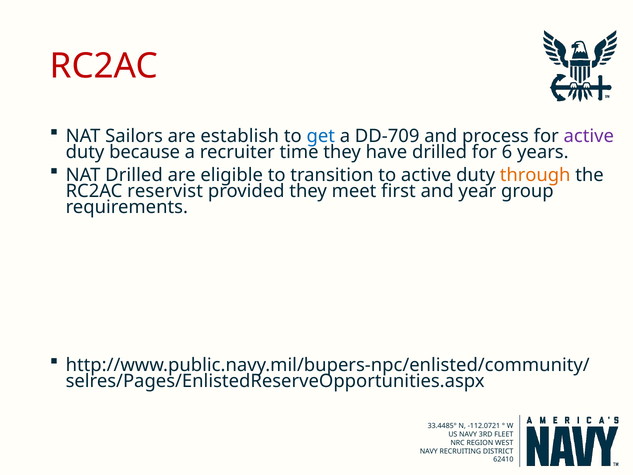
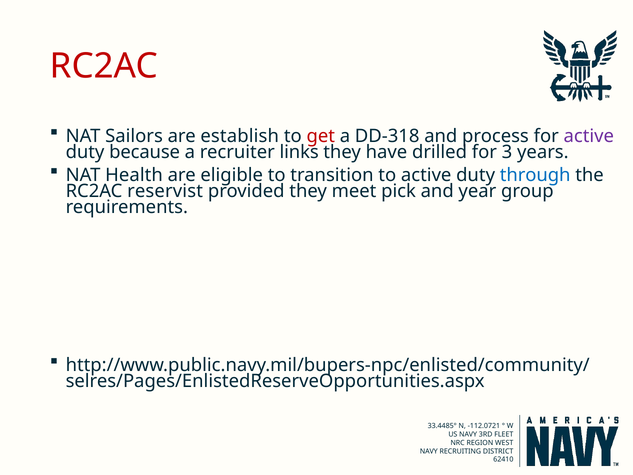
get colour: blue -> red
DD-709: DD-709 -> DD-318
time: time -> links
6: 6 -> 3
NAT Drilled: Drilled -> Health
through colour: orange -> blue
first: first -> pick
